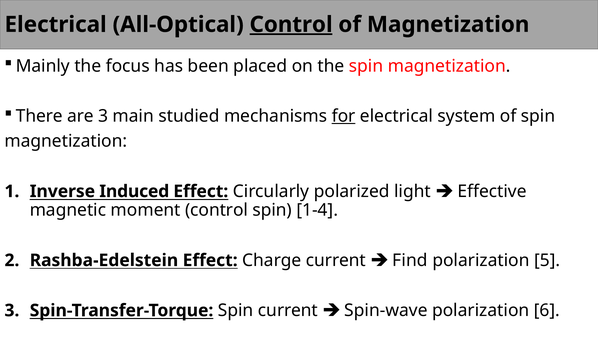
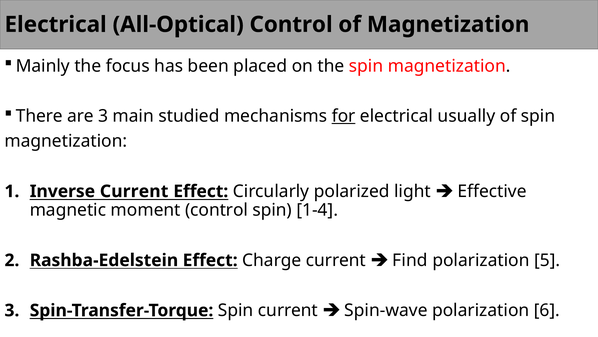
Control at (291, 24) underline: present -> none
system: system -> usually
Inverse Induced: Induced -> Current
